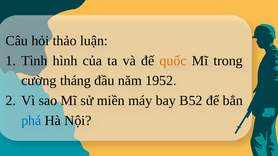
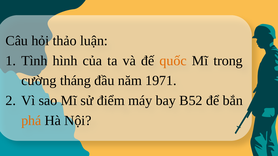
1952: 1952 -> 1971
miền: miền -> điểm
phá colour: blue -> orange
